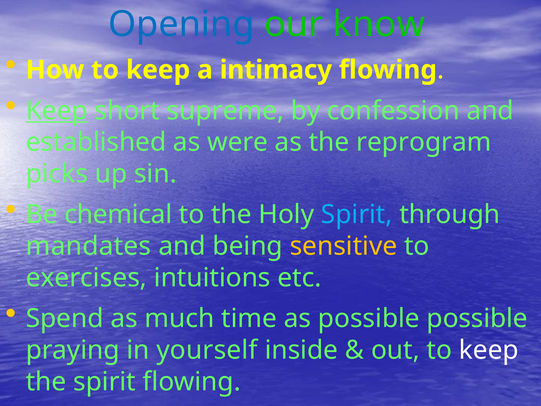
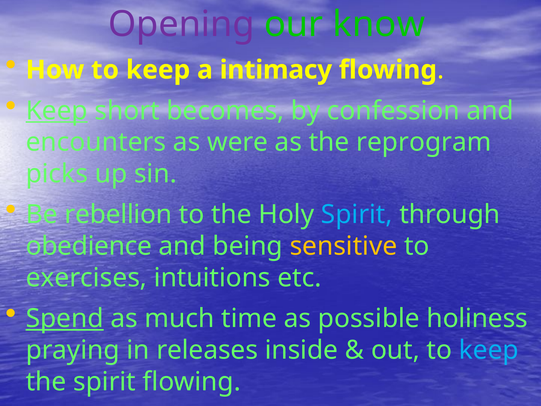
Opening colour: blue -> purple
supreme: supreme -> becomes
established: established -> encounters
chemical: chemical -> rebellion
mandates: mandates -> obedience
Spend underline: none -> present
possible possible: possible -> holiness
yourself: yourself -> releases
keep at (489, 350) colour: white -> light blue
